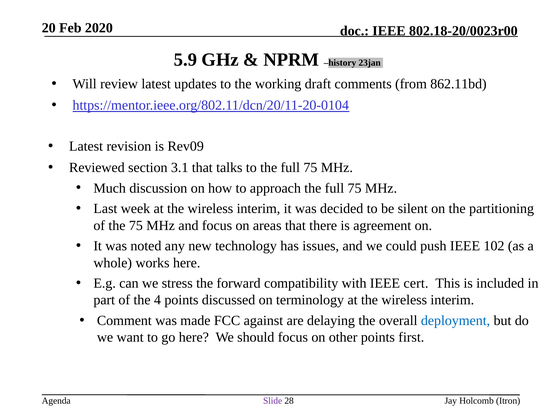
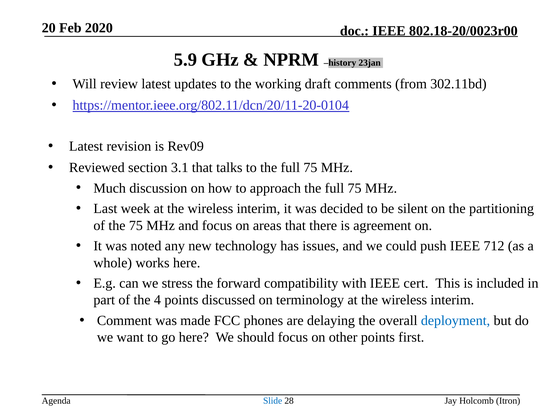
862.11bd: 862.11bd -> 302.11bd
102: 102 -> 712
against: against -> phones
Slide colour: purple -> blue
